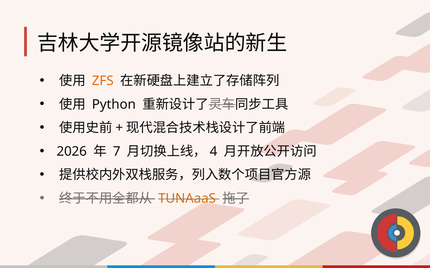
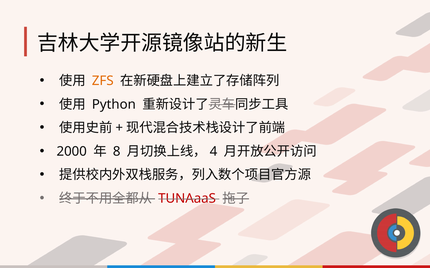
2026: 2026 -> 2000
7: 7 -> 8
TUNAaaS colour: orange -> red
